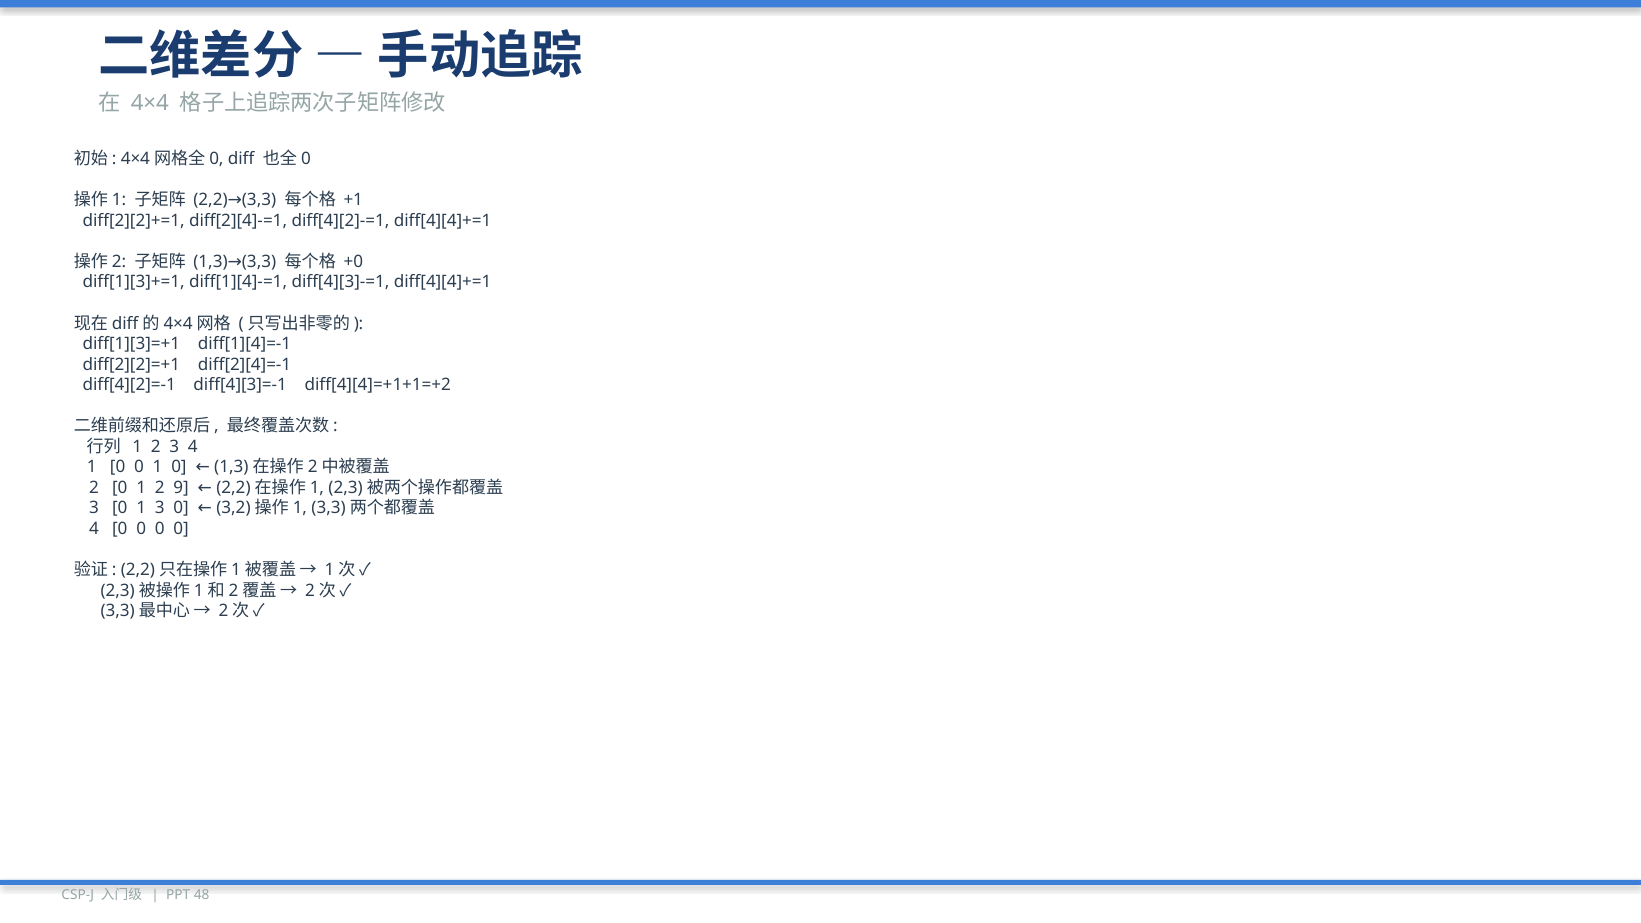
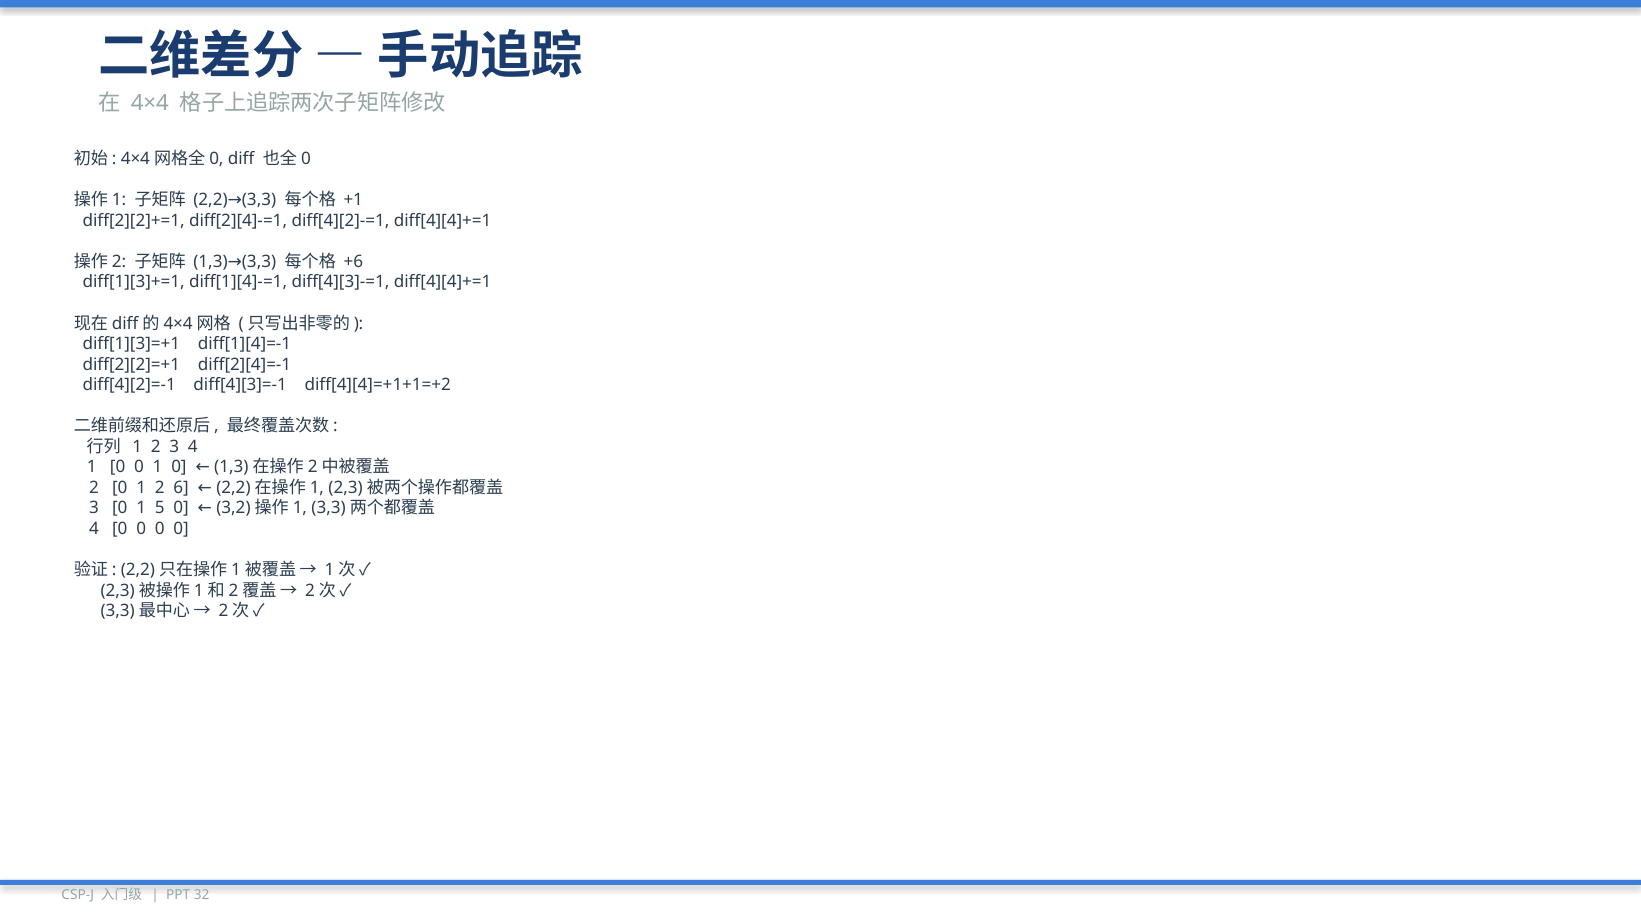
+0: +0 -> +6
9: 9 -> 6
1 3: 3 -> 5
48: 48 -> 32
